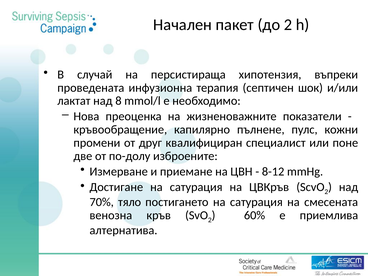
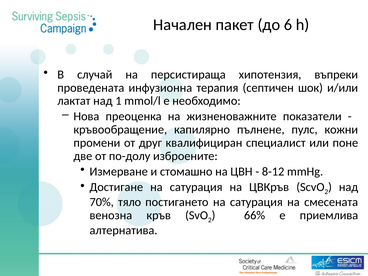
до 2: 2 -> 6
8: 8 -> 1
приемане: приемане -> стомашно
60%: 60% -> 66%
